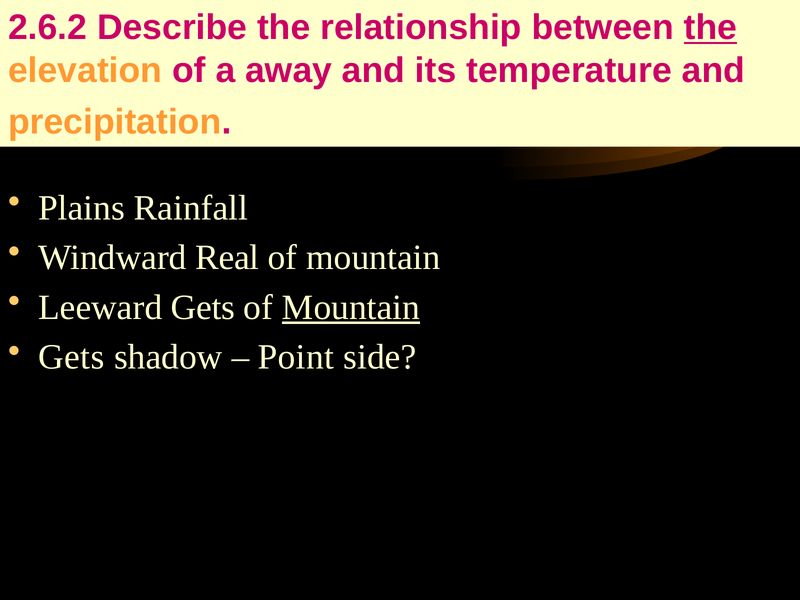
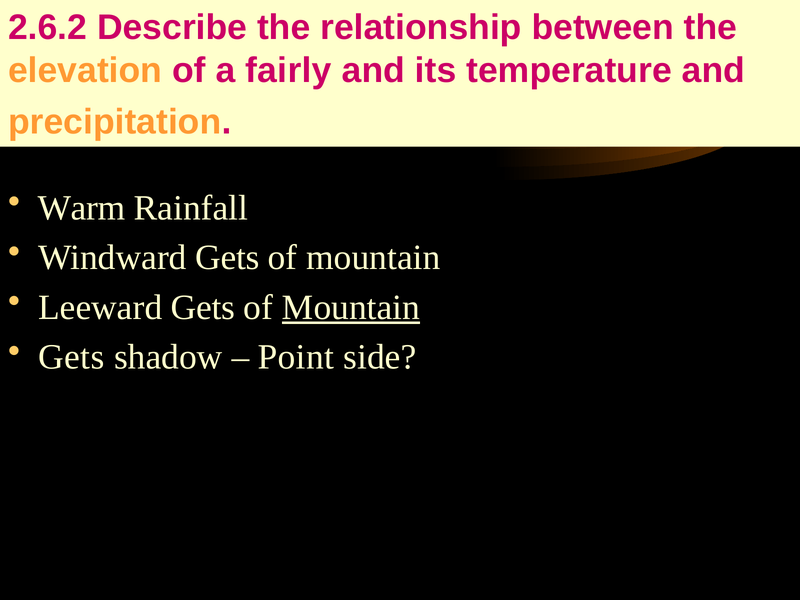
the at (710, 28) underline: present -> none
away: away -> fairly
Plains: Plains -> Warm
Windward Real: Real -> Gets
